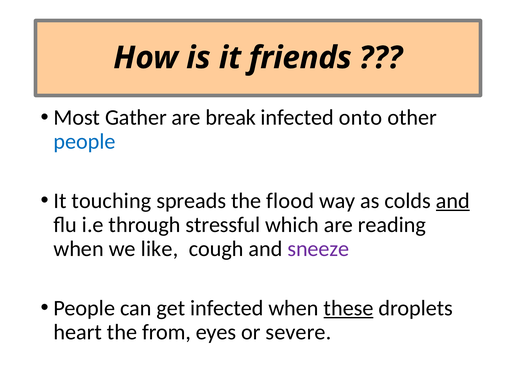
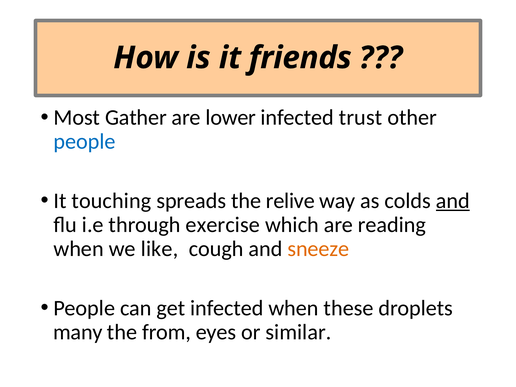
break: break -> lower
onto: onto -> trust
flood: flood -> relive
stressful: stressful -> exercise
sneeze colour: purple -> orange
these underline: present -> none
heart: heart -> many
severe: severe -> similar
